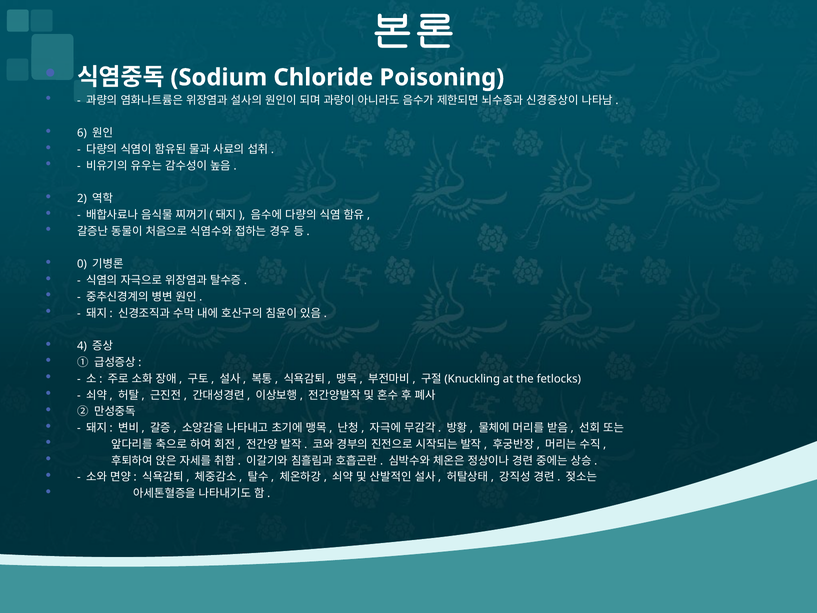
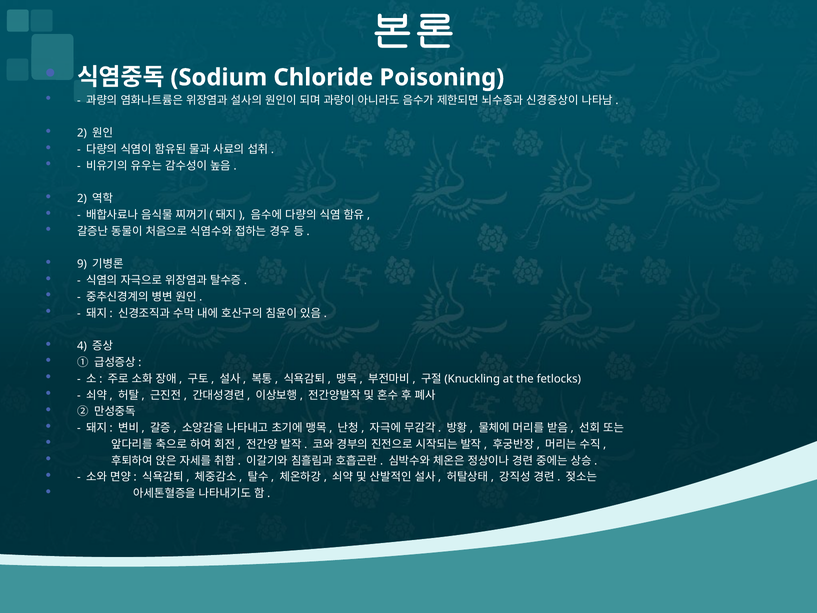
6 at (82, 133): 6 -> 2
0: 0 -> 9
